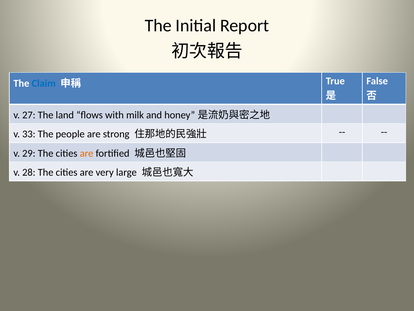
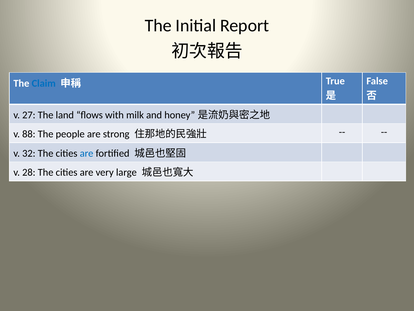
33: 33 -> 88
29: 29 -> 32
are at (87, 153) colour: orange -> blue
